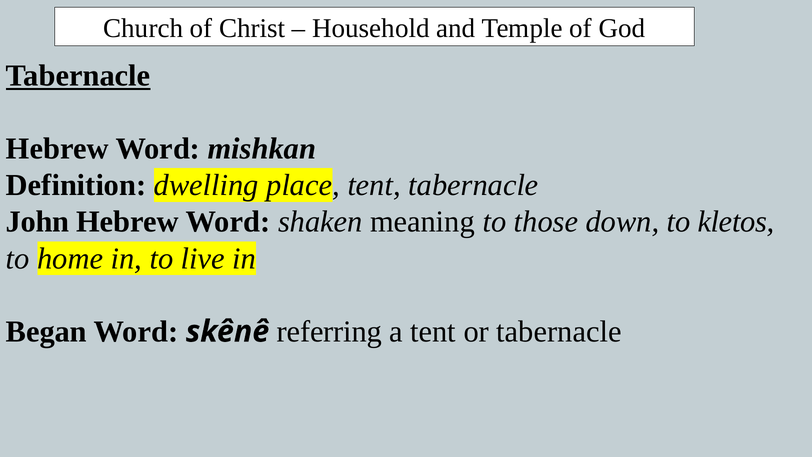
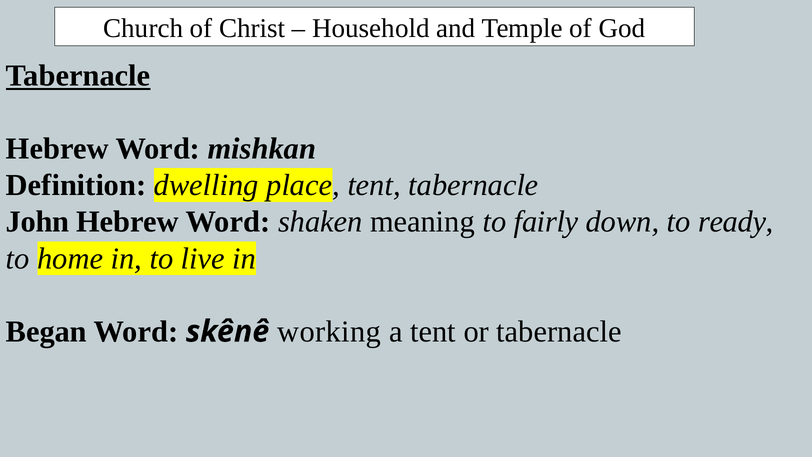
those: those -> fairly
kletos: kletos -> ready
referring: referring -> working
